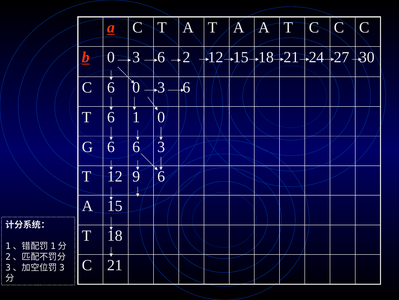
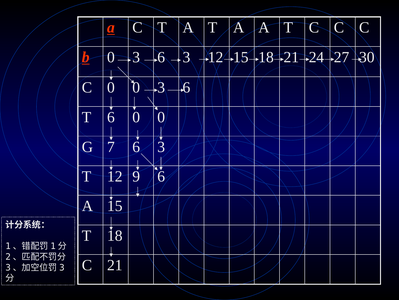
3 6 2: 2 -> 3
C 6: 6 -> 0
6 1: 1 -> 0
G 6: 6 -> 7
